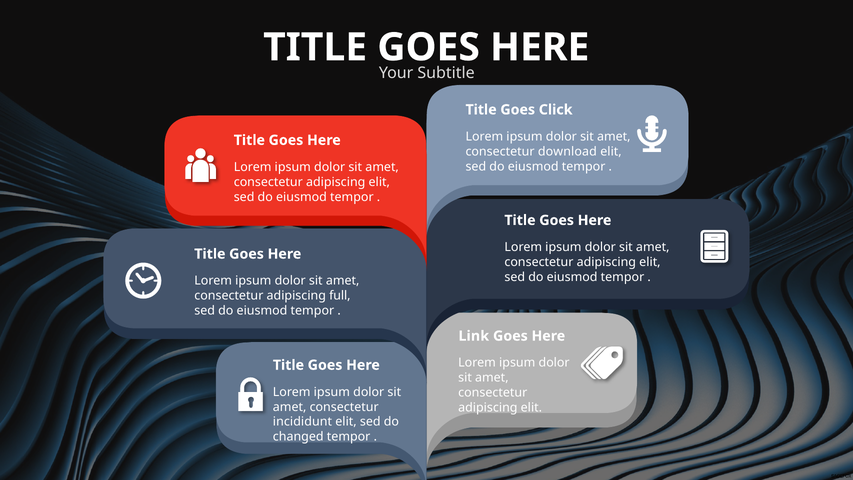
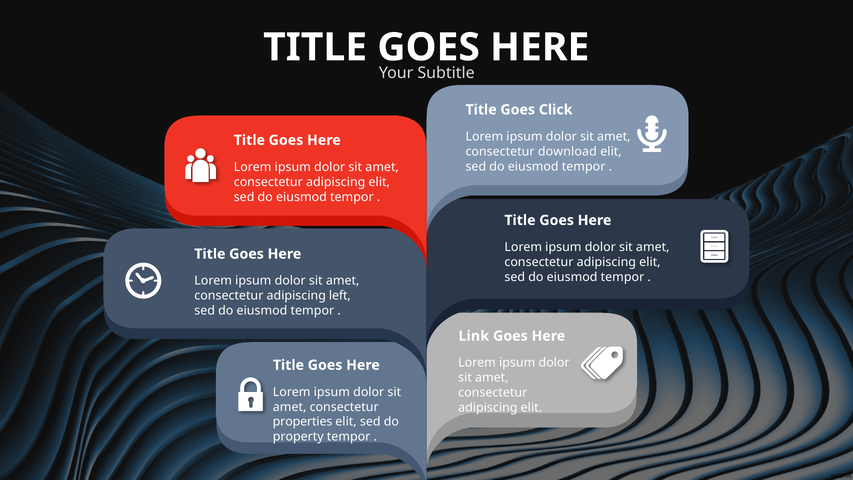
full: full -> left
incididunt: incididunt -> properties
changed: changed -> property
